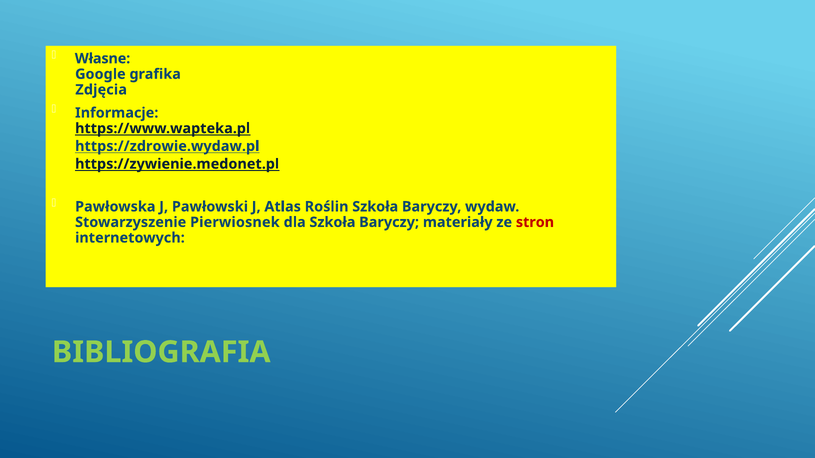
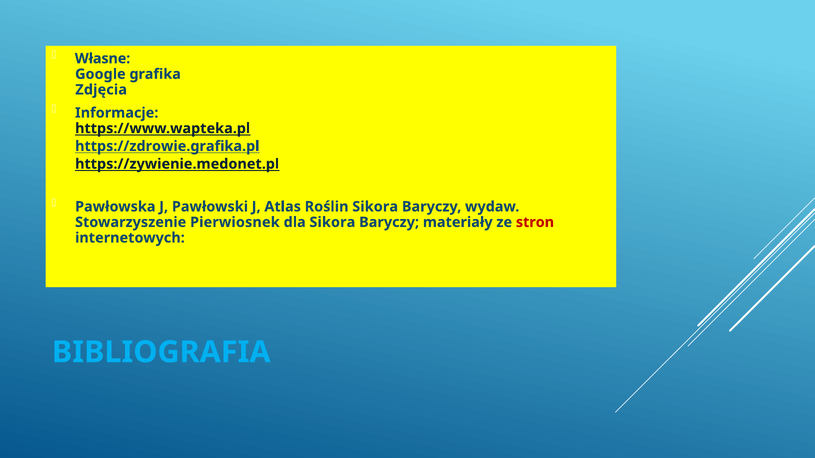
https://zdrowie.wydaw.pl: https://zdrowie.wydaw.pl -> https://zdrowie.grafika.pl
Roślin Szkoła: Szkoła -> Sikora
dla Szkoła: Szkoła -> Sikora
BIBLIOGRAFIA colour: light green -> light blue
